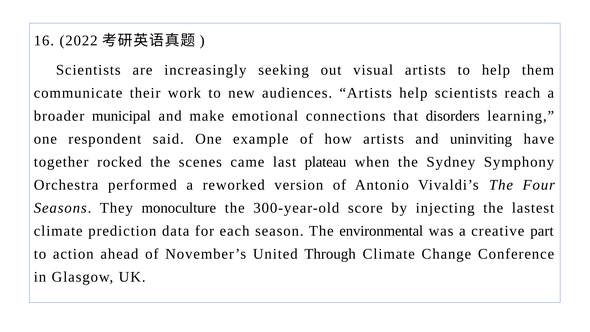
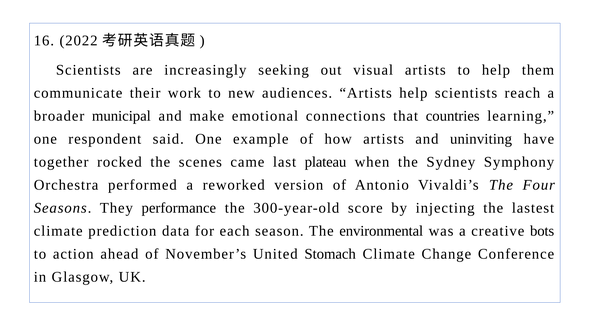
disorders: disorders -> countries
monoculture: monoculture -> performance
part: part -> bots
Through: Through -> Stomach
